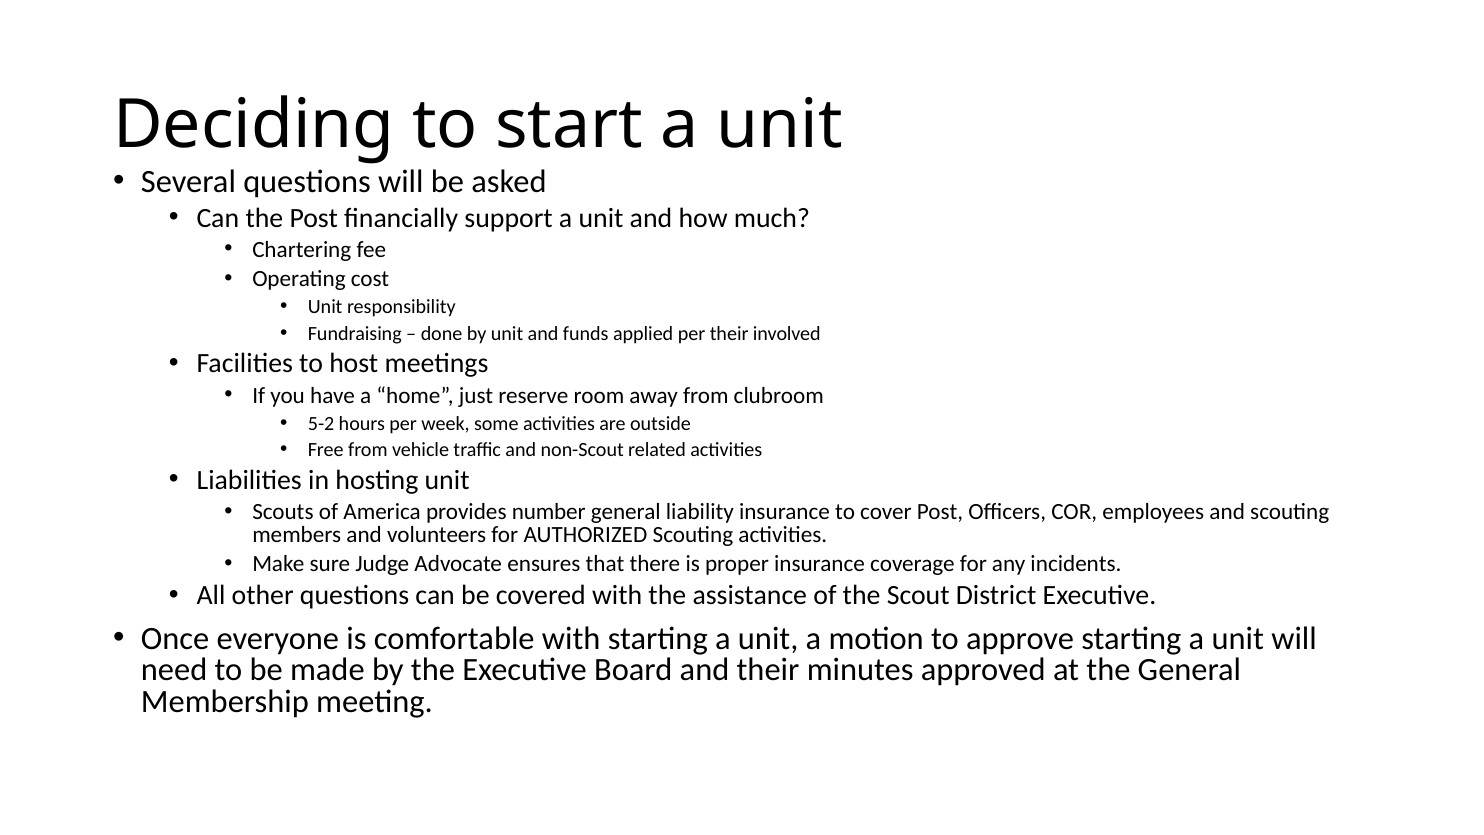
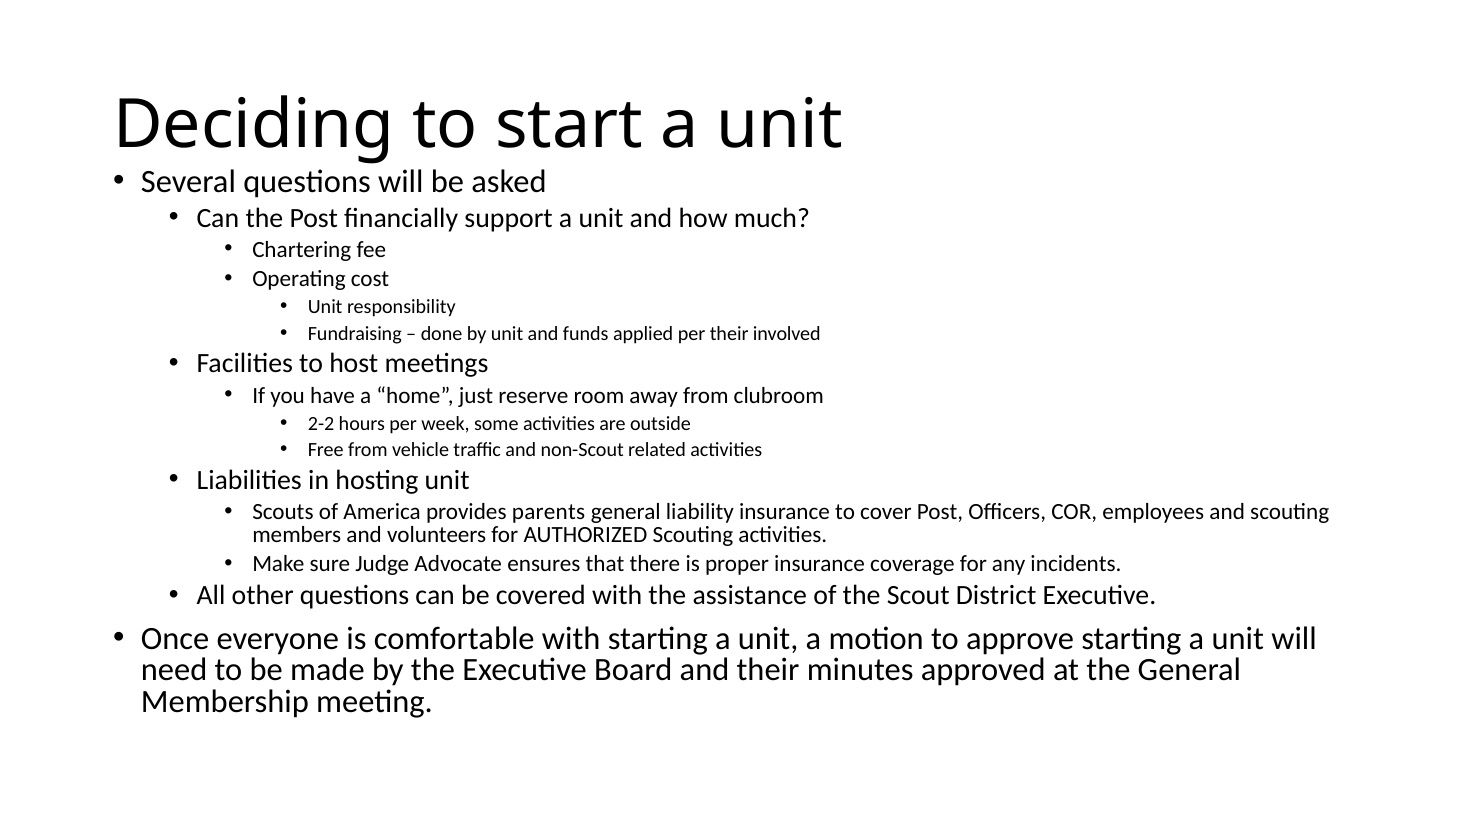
5-2: 5-2 -> 2-2
number: number -> parents
